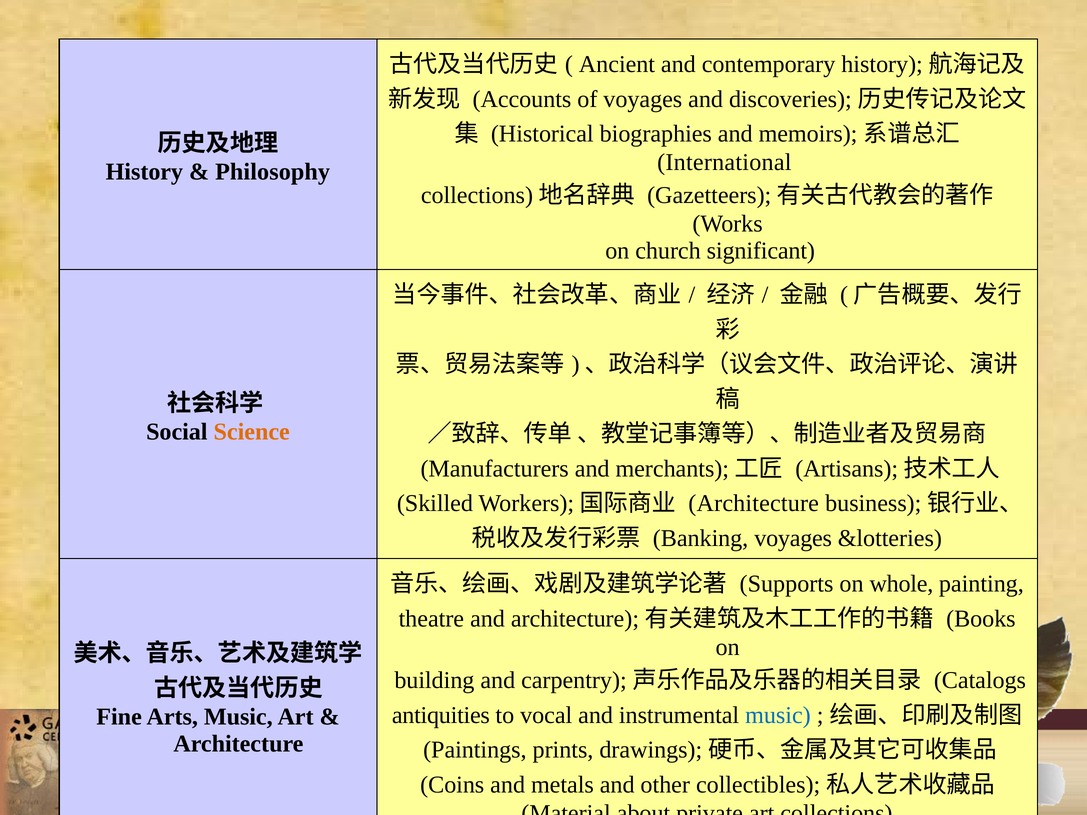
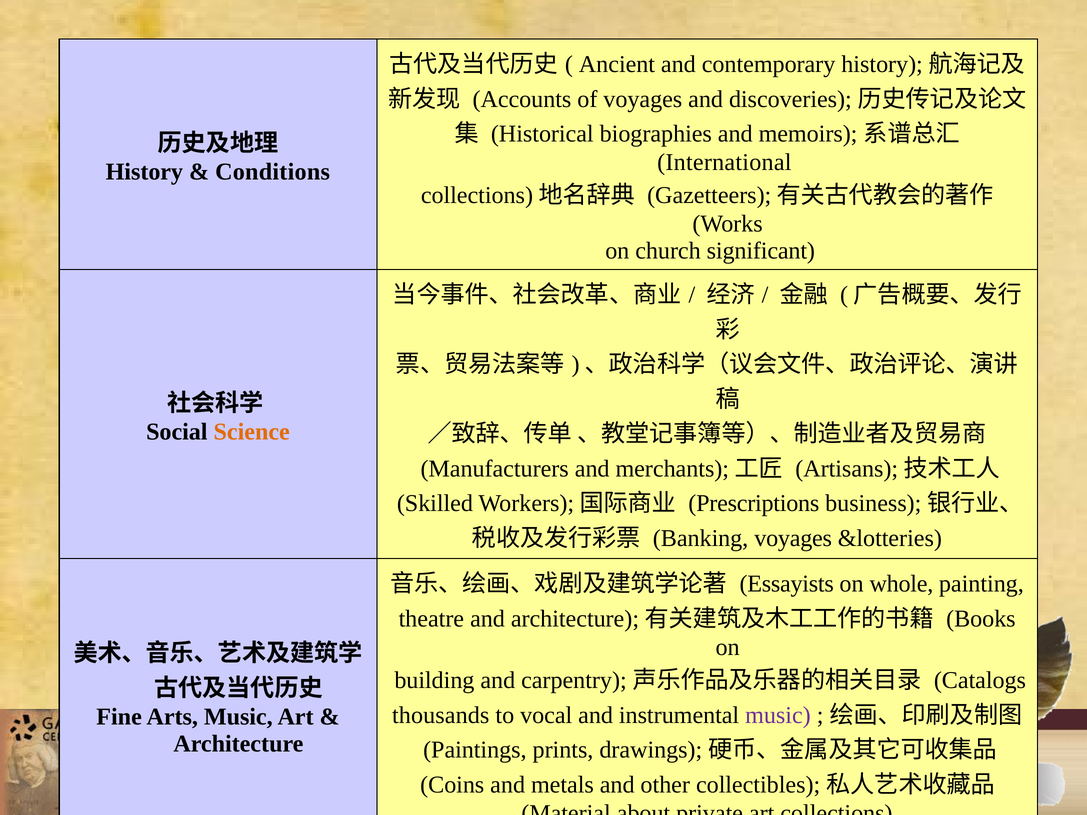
Philosophy: Philosophy -> Conditions
Architecture at (754, 504): Architecture -> Prescriptions
Supports: Supports -> Essayists
antiquities: antiquities -> thousands
music at (778, 715) colour: blue -> purple
